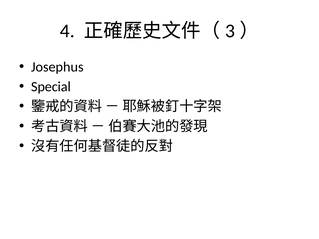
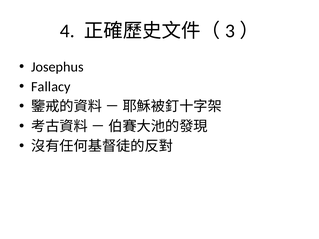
Special: Special -> Fallacy
